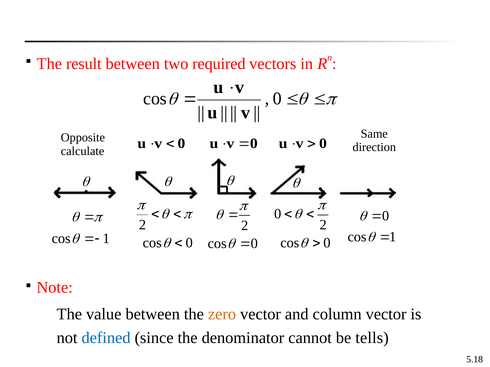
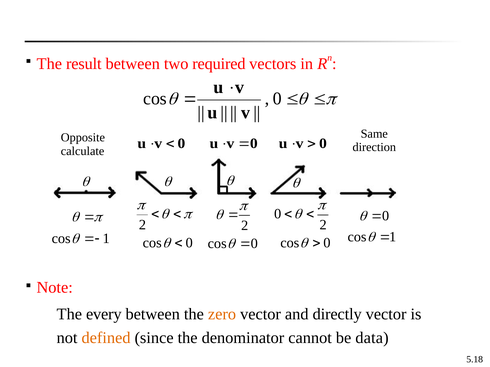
value: value -> every
column: column -> directly
defined colour: blue -> orange
tells: tells -> data
